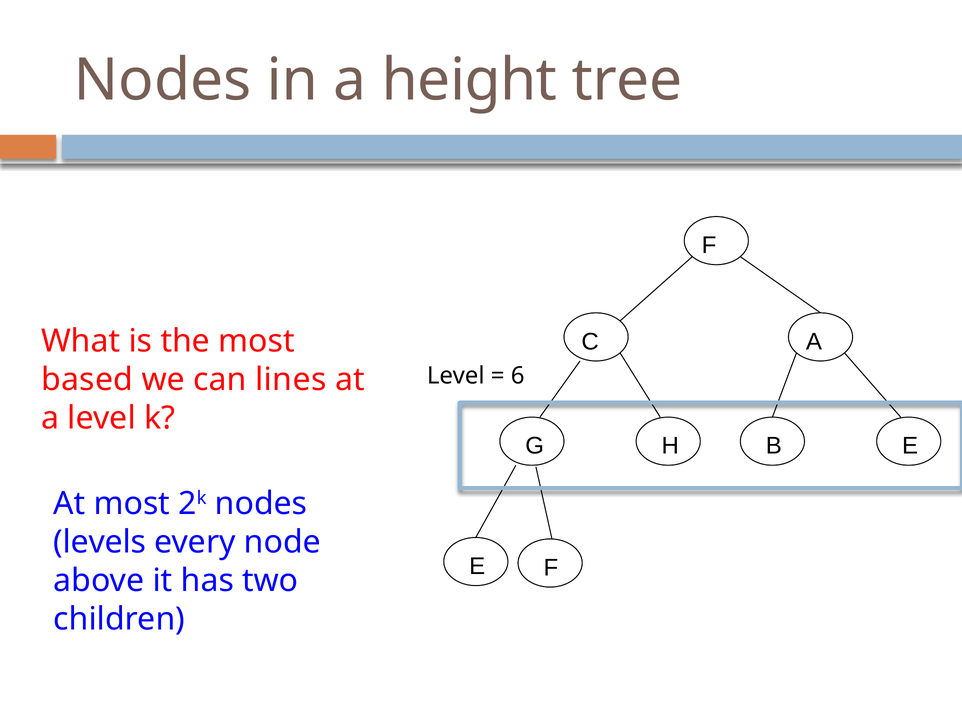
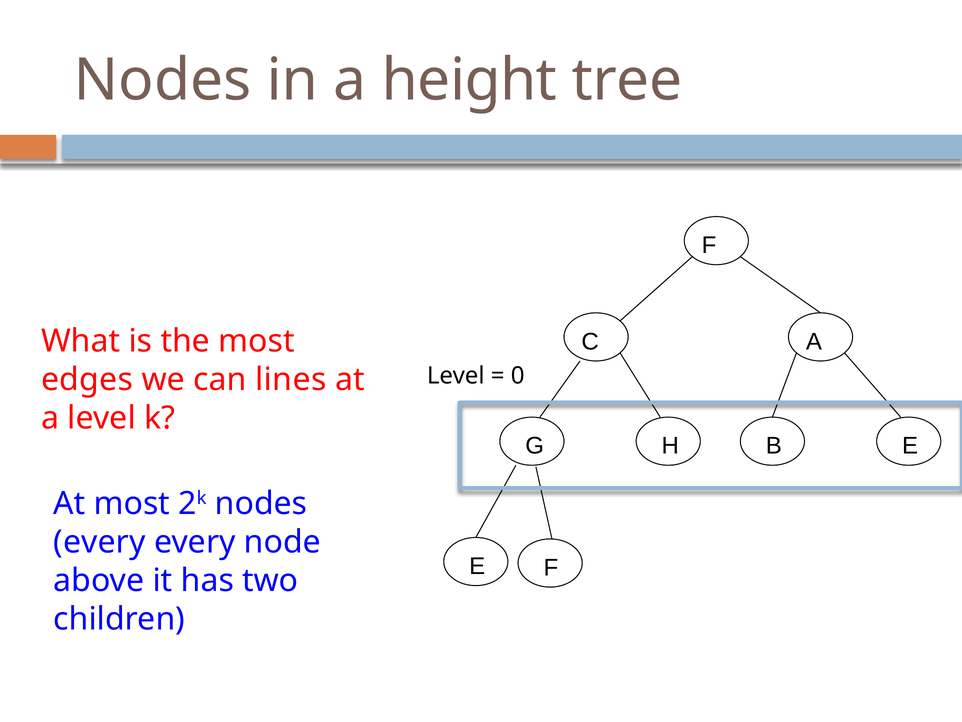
6: 6 -> 0
based: based -> edges
levels at (100, 542): levels -> every
